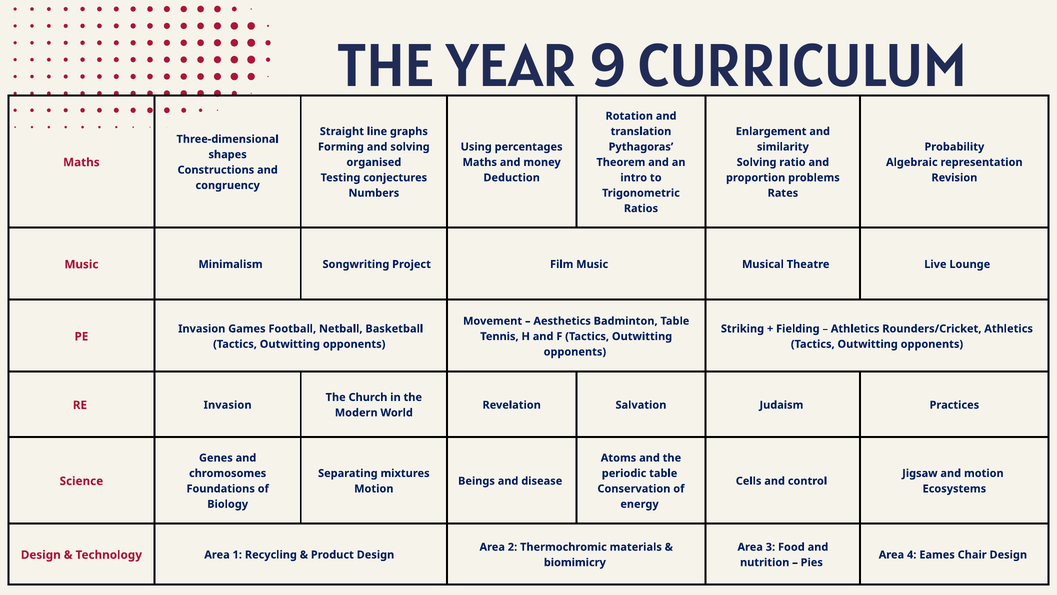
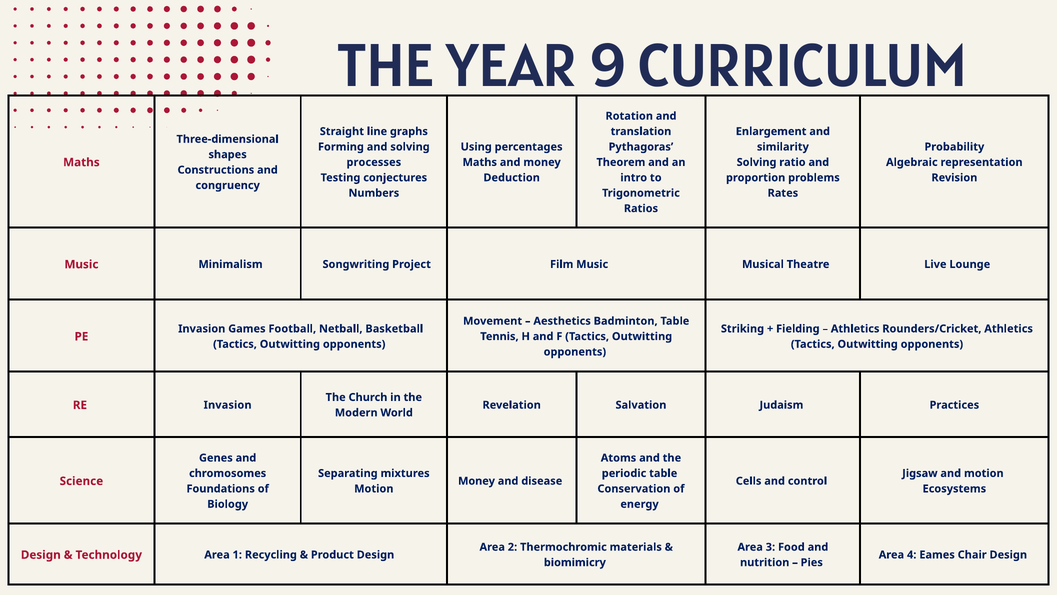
organised: organised -> processes
Beings at (476, 481): Beings -> Money
